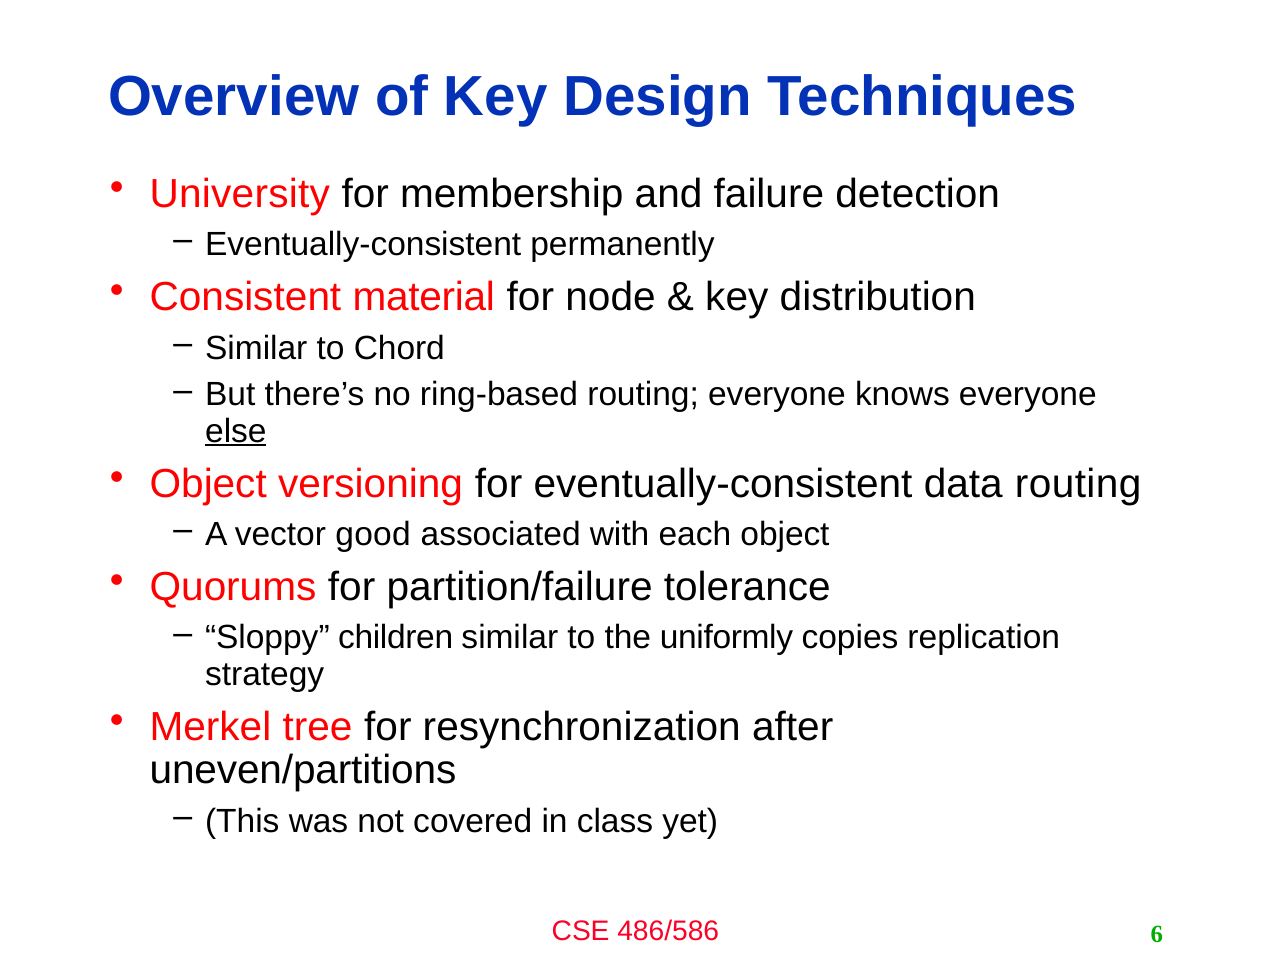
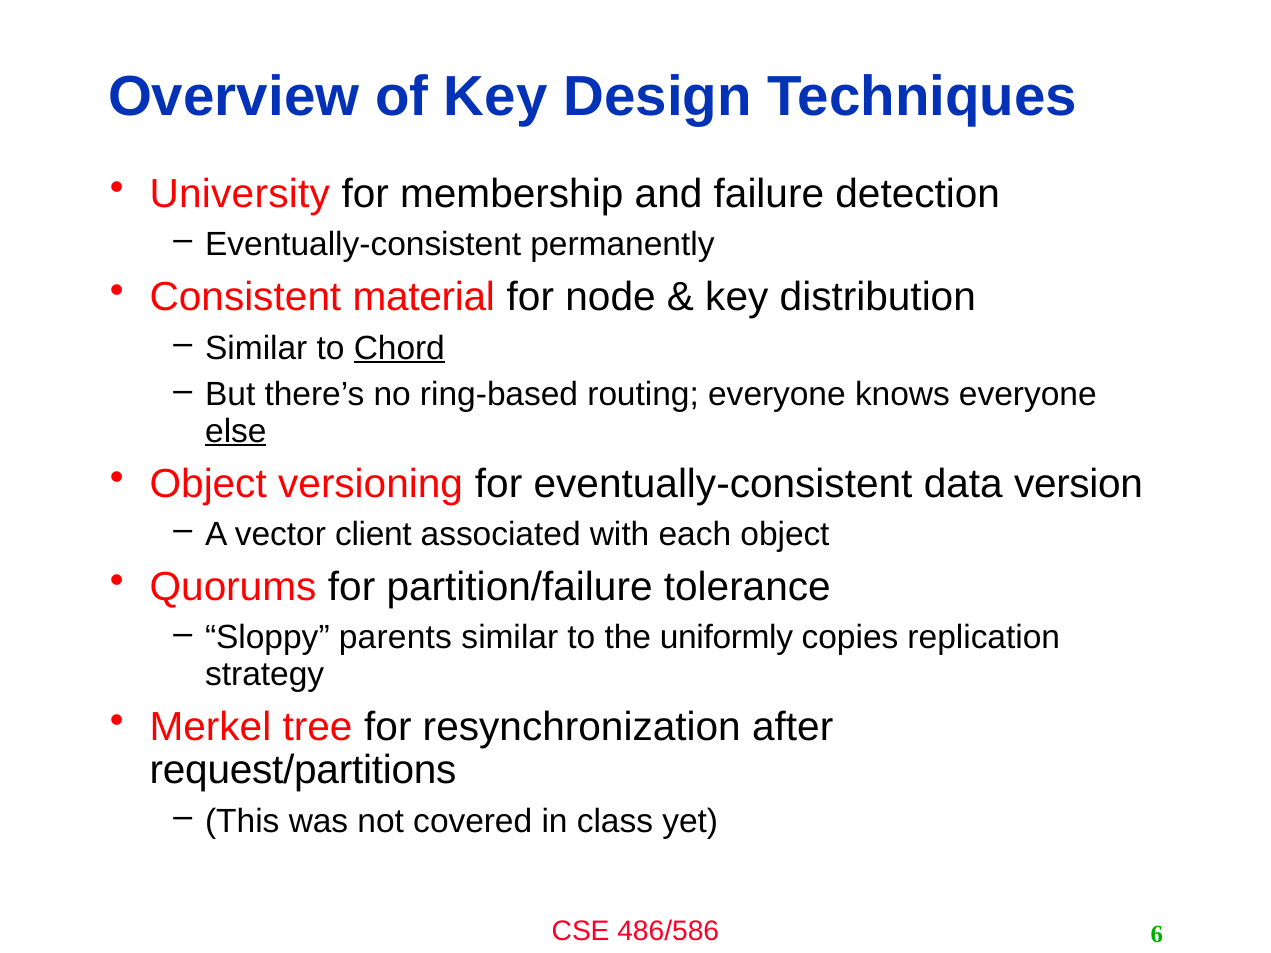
Chord underline: none -> present
data routing: routing -> version
good: good -> client
children: children -> parents
uneven/partitions: uneven/partitions -> request/partitions
